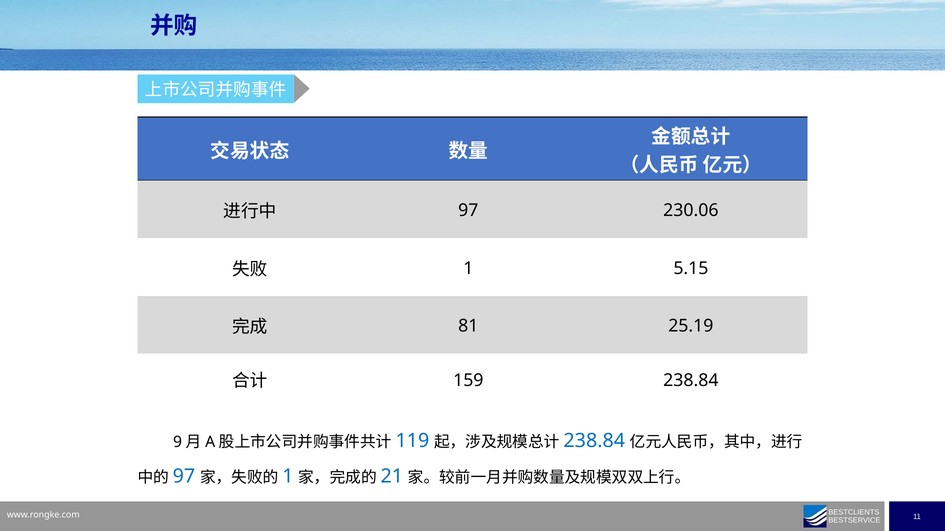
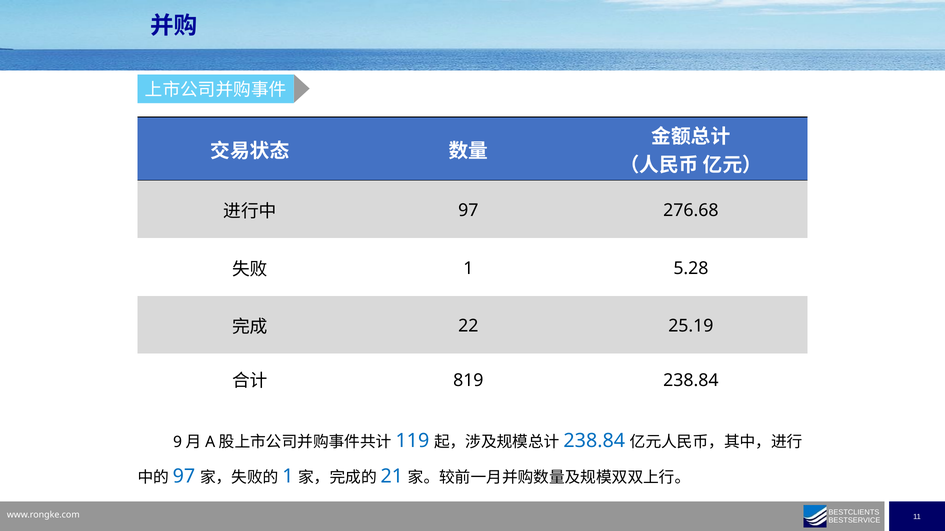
230.06: 230.06 -> 276.68
5.15: 5.15 -> 5.28
81: 81 -> 22
159: 159 -> 819
